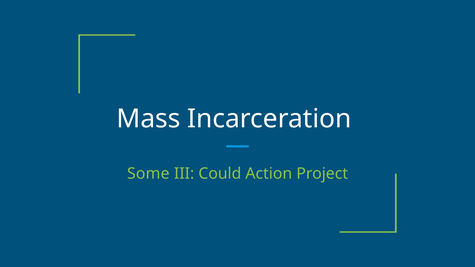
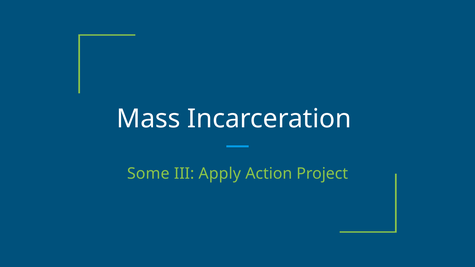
Could: Could -> Apply
